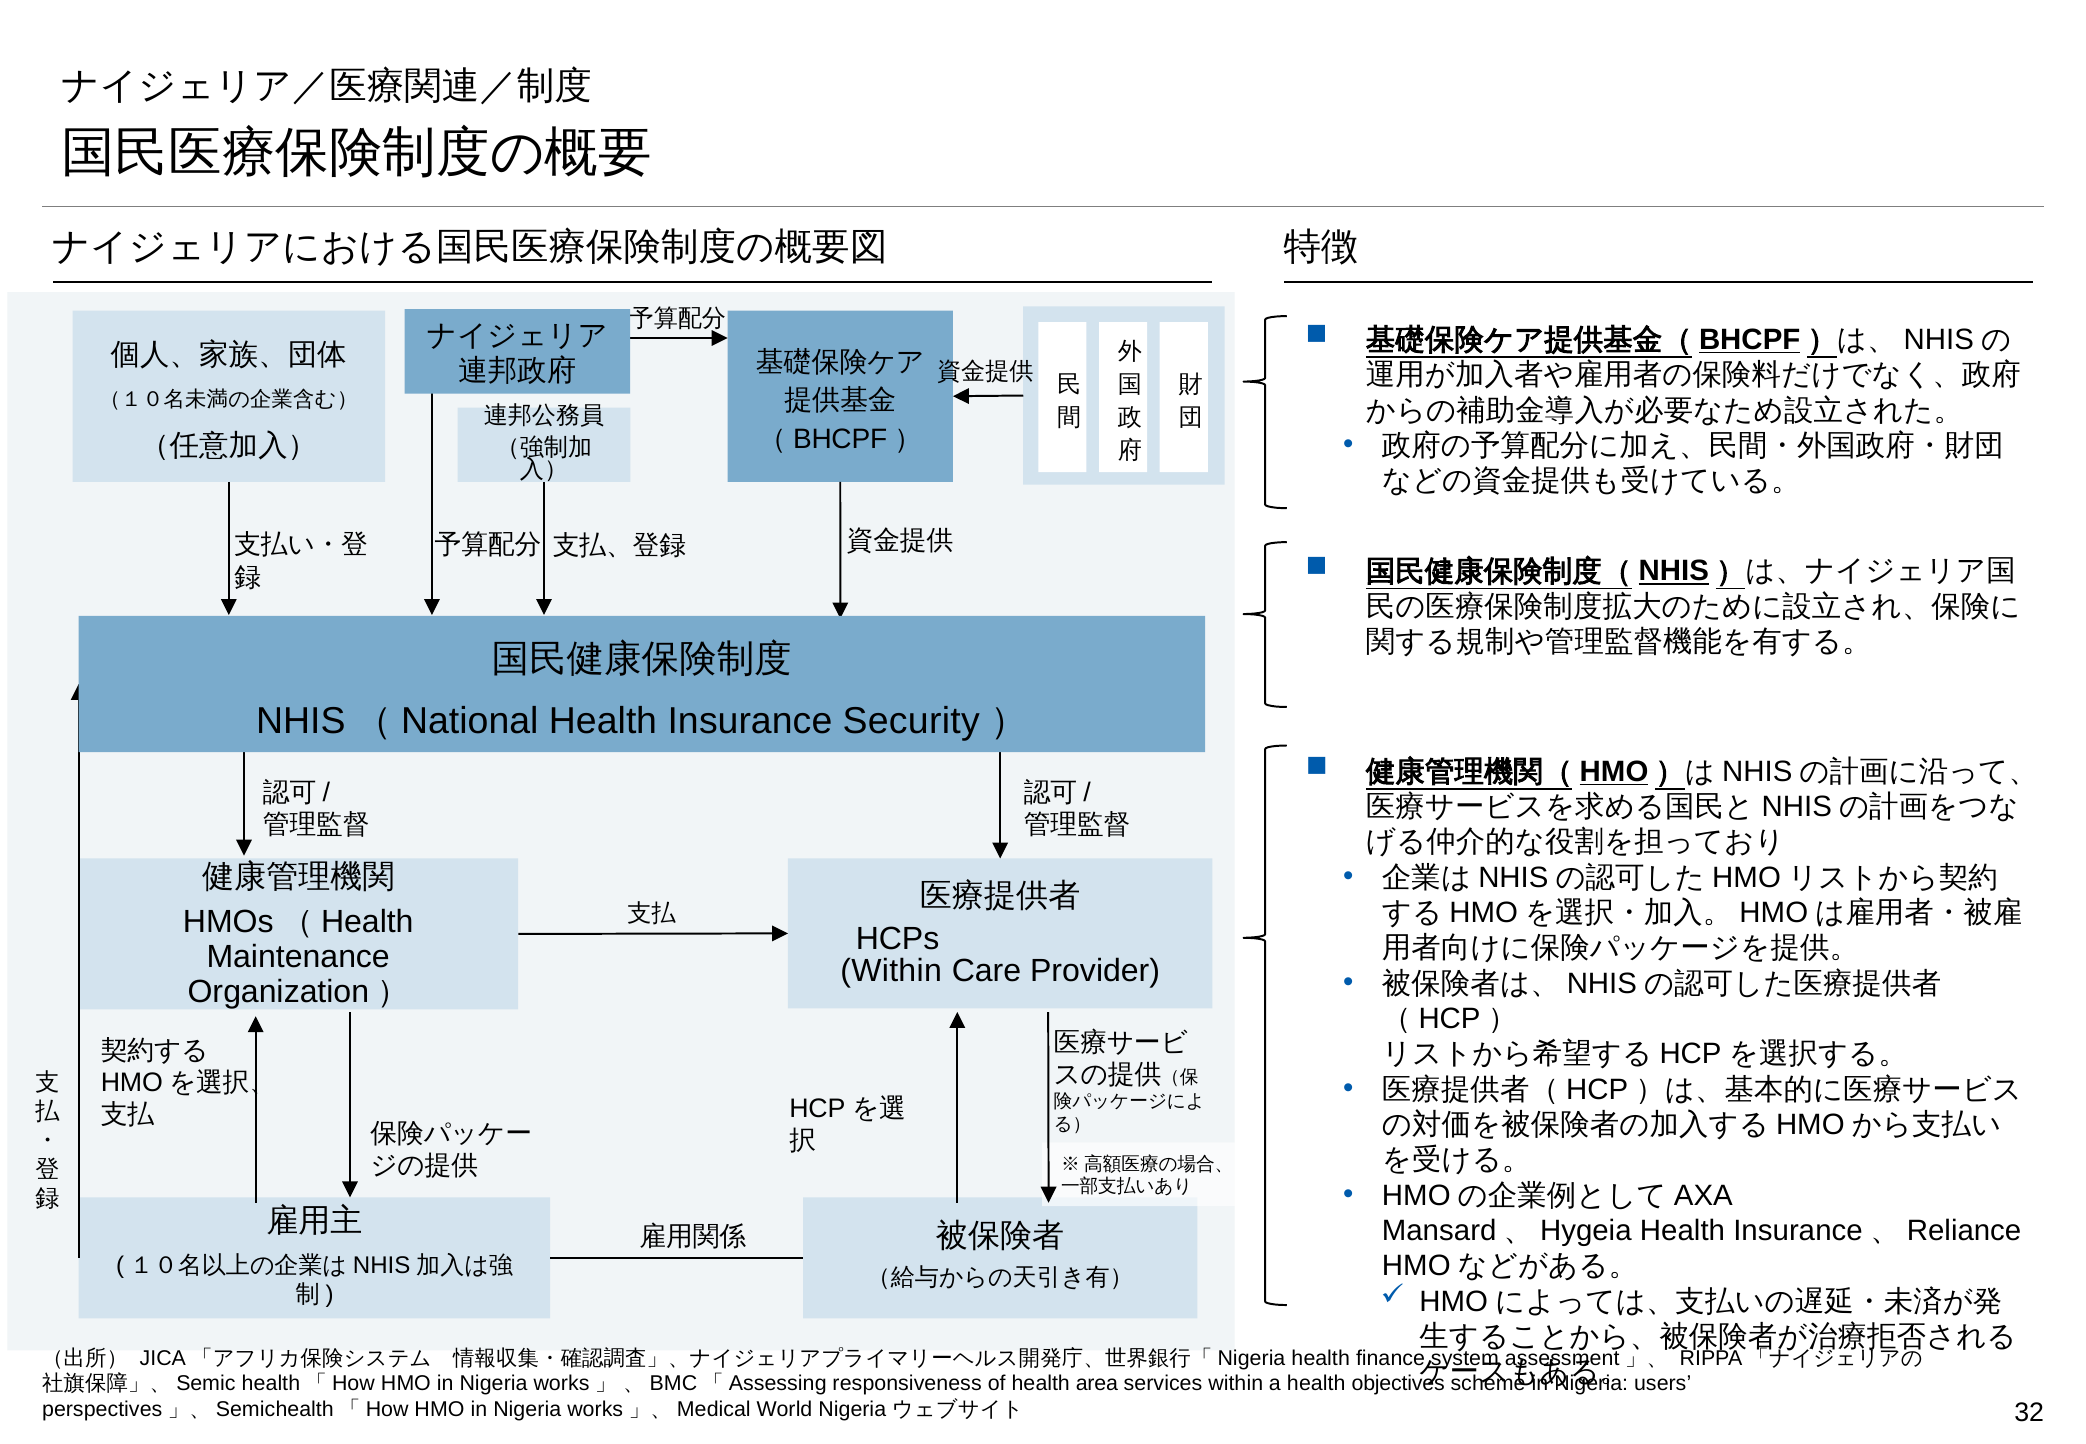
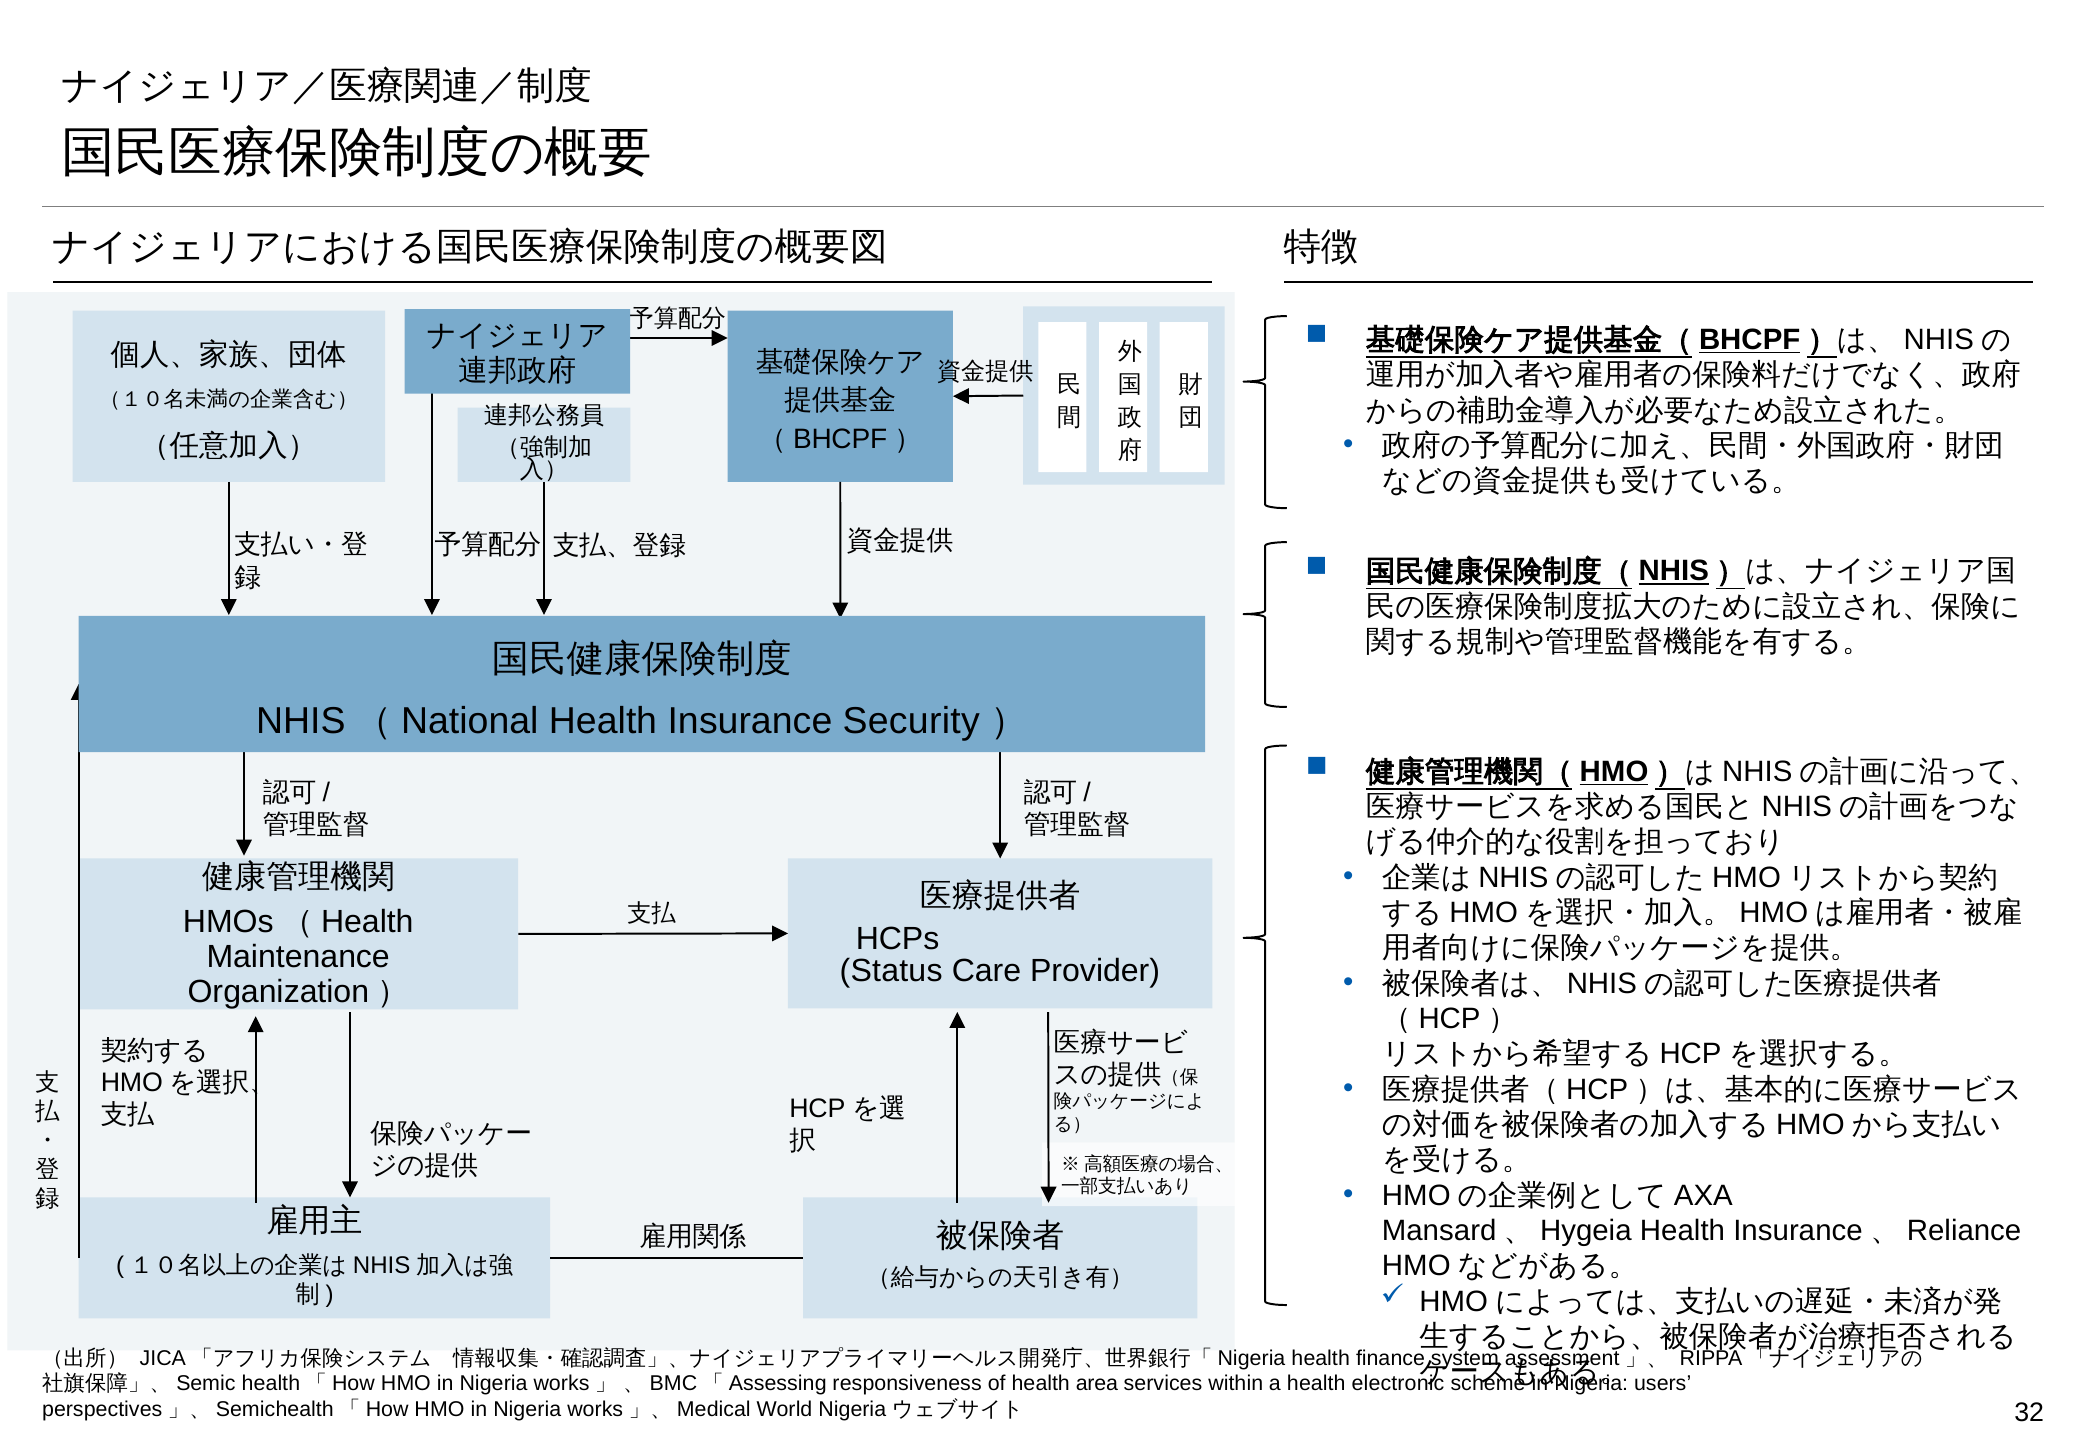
Within at (891, 971): Within -> Status
objectives: objectives -> electronic
